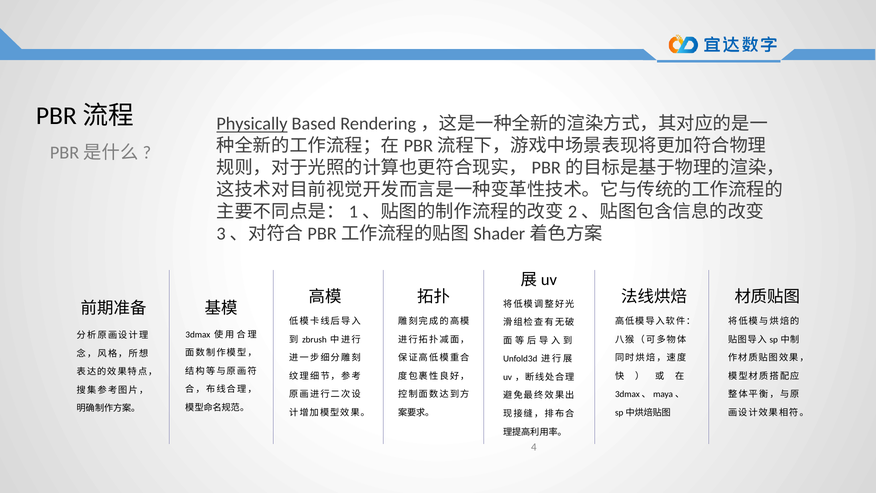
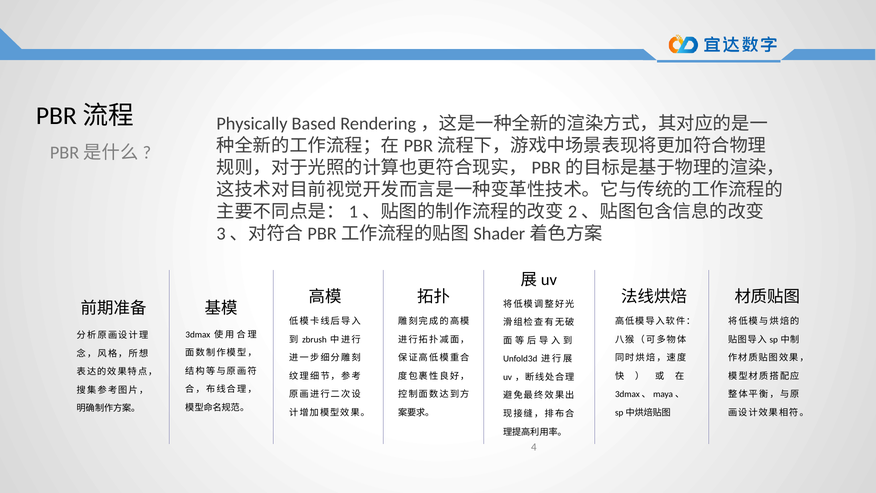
Physically underline: present -> none
